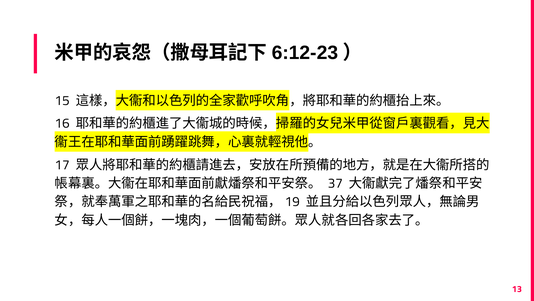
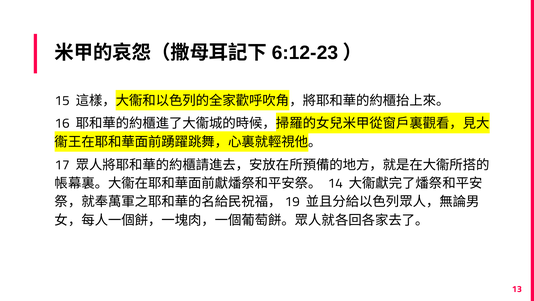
37: 37 -> 14
